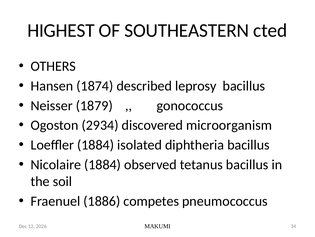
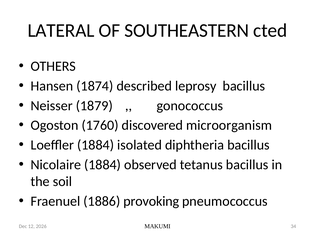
HIGHEST: HIGHEST -> LATERAL
2934: 2934 -> 1760
competes: competes -> provoking
